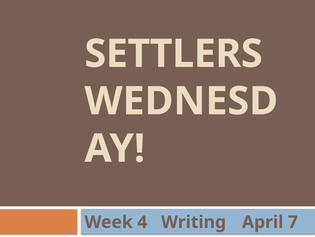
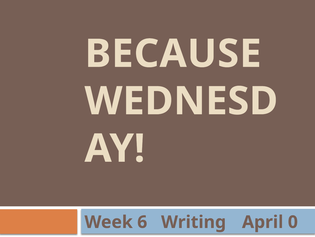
SETTLERS: SETTLERS -> BECAUSE
4: 4 -> 6
7: 7 -> 0
